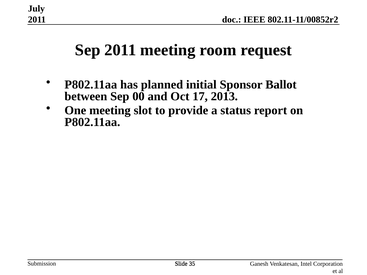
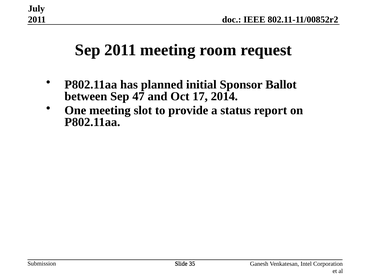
00: 00 -> 47
2013: 2013 -> 2014
